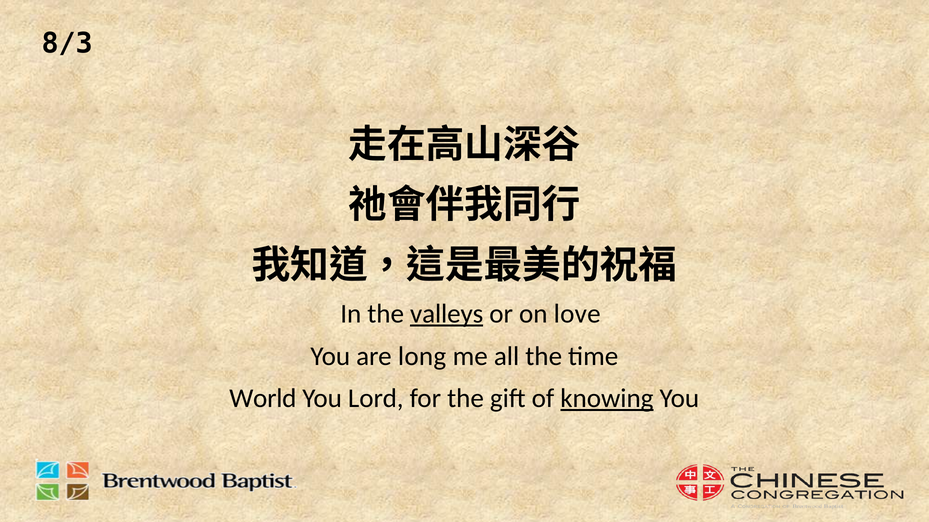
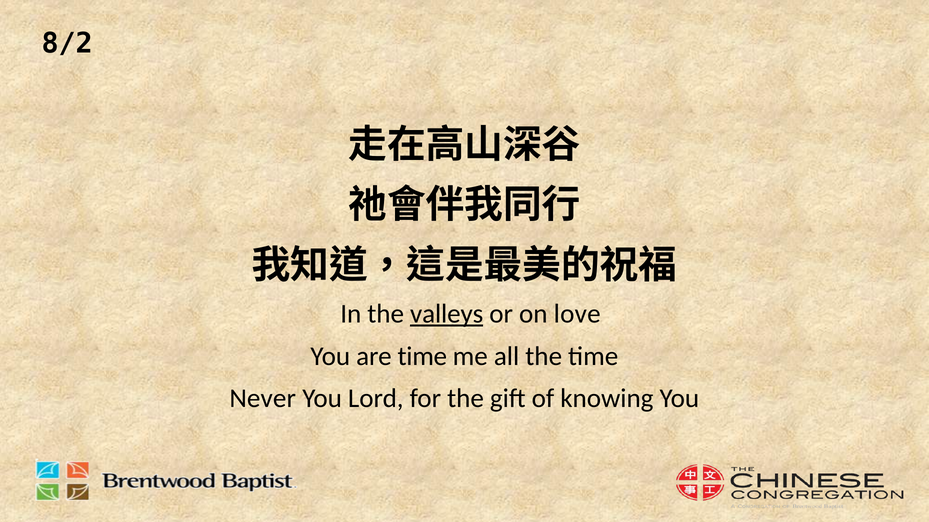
8/3: 8/3 -> 8/2
are long: long -> time
World: World -> Never
knowing underline: present -> none
